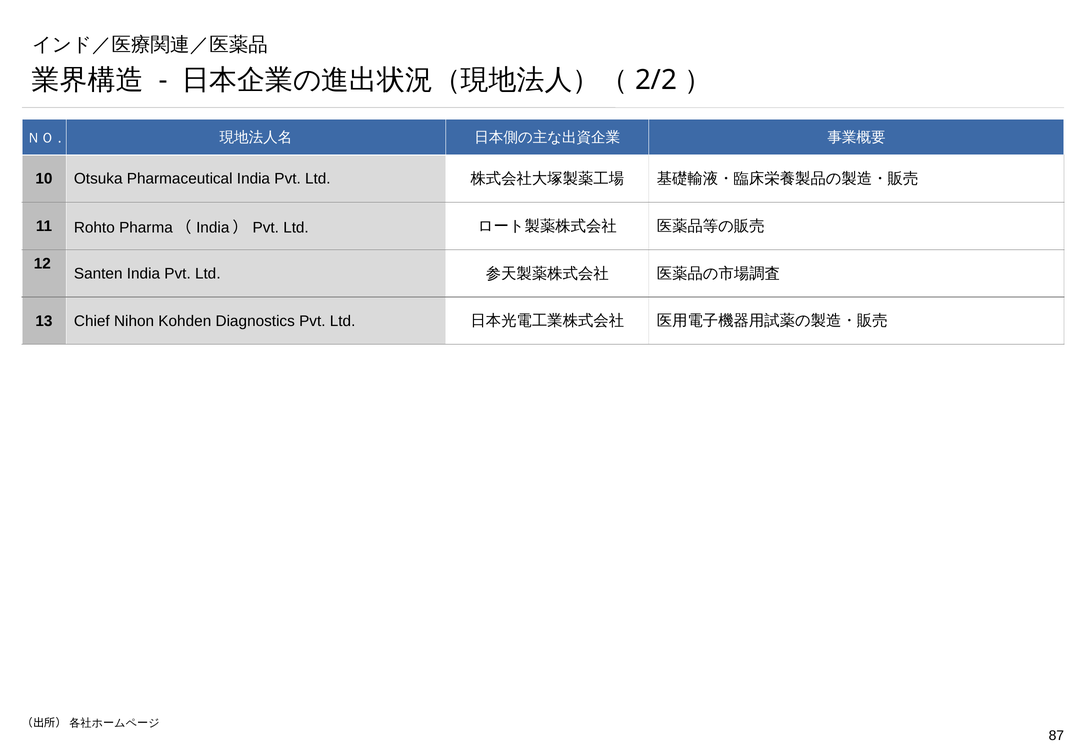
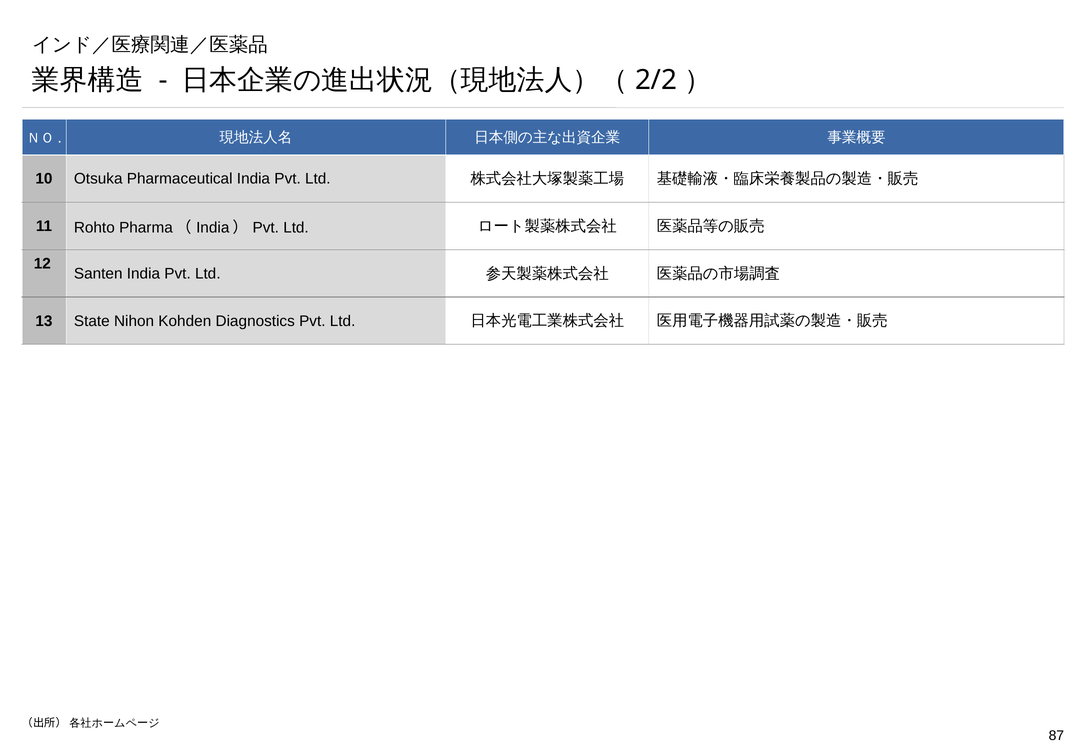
Chief: Chief -> State
